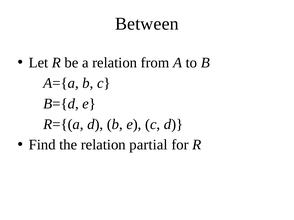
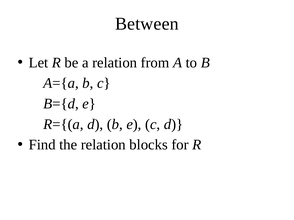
partial: partial -> blocks
